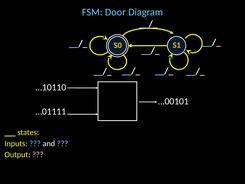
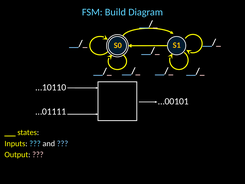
Door: Door -> Build
